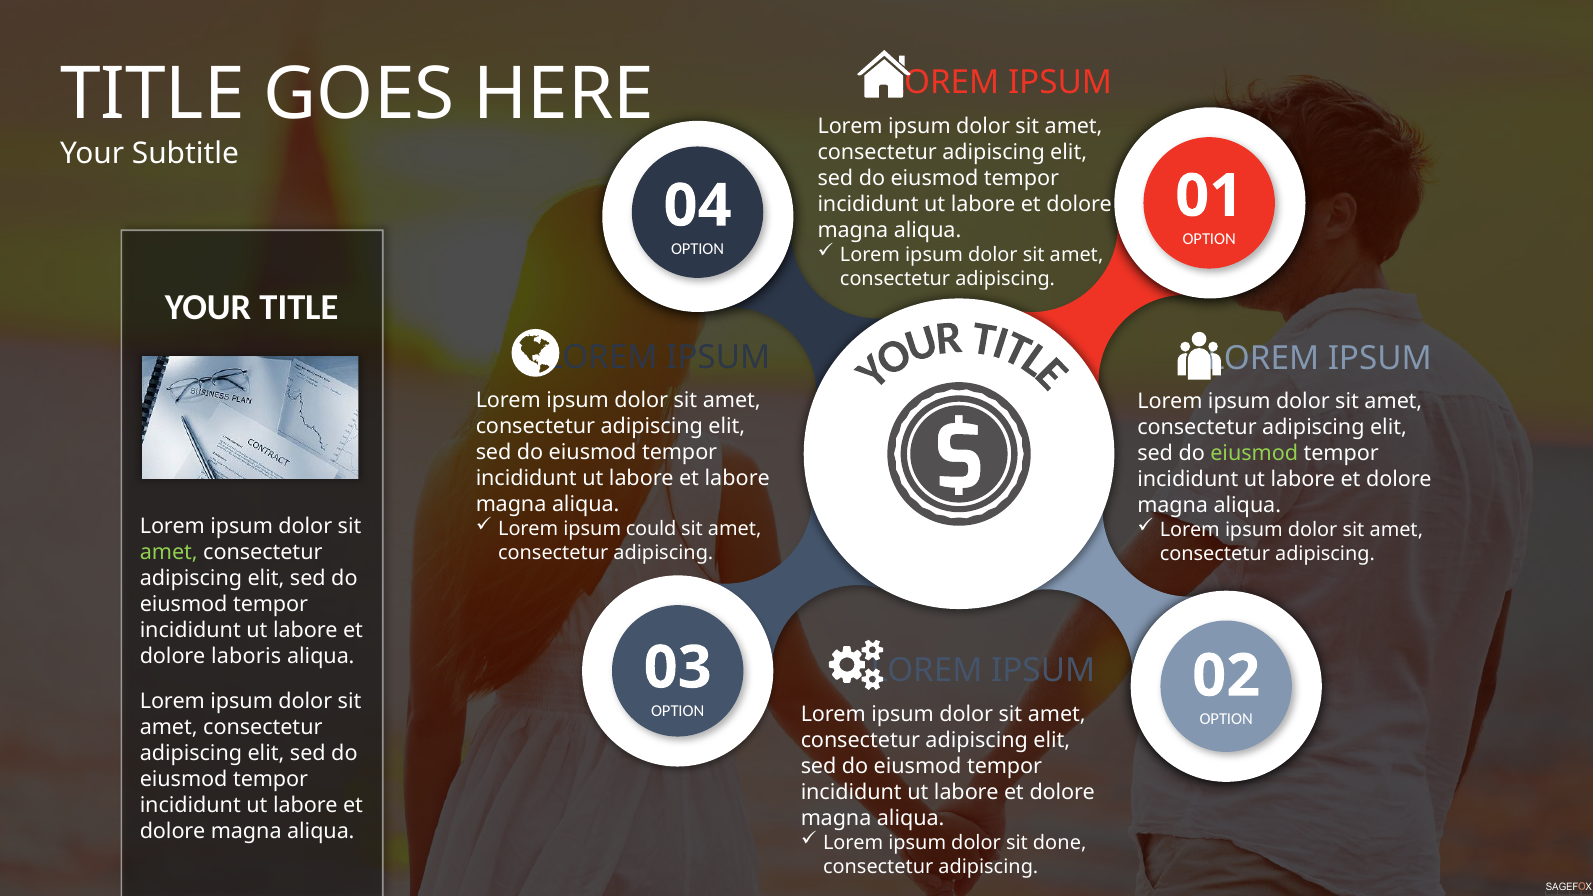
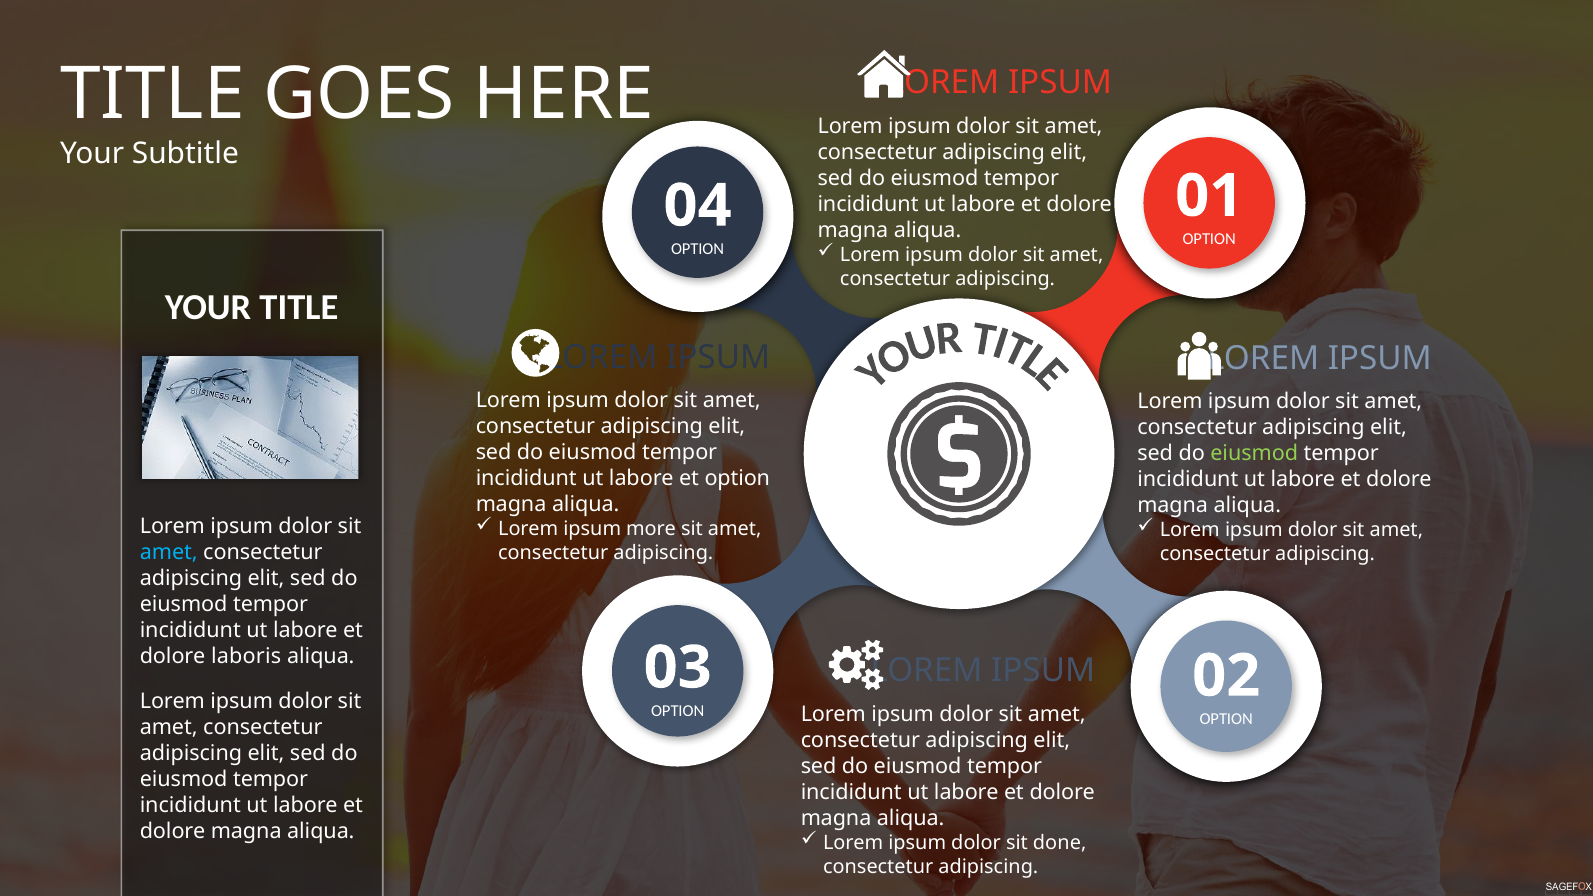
et labore: labore -> option
could: could -> more
amet at (169, 552) colour: light green -> light blue
